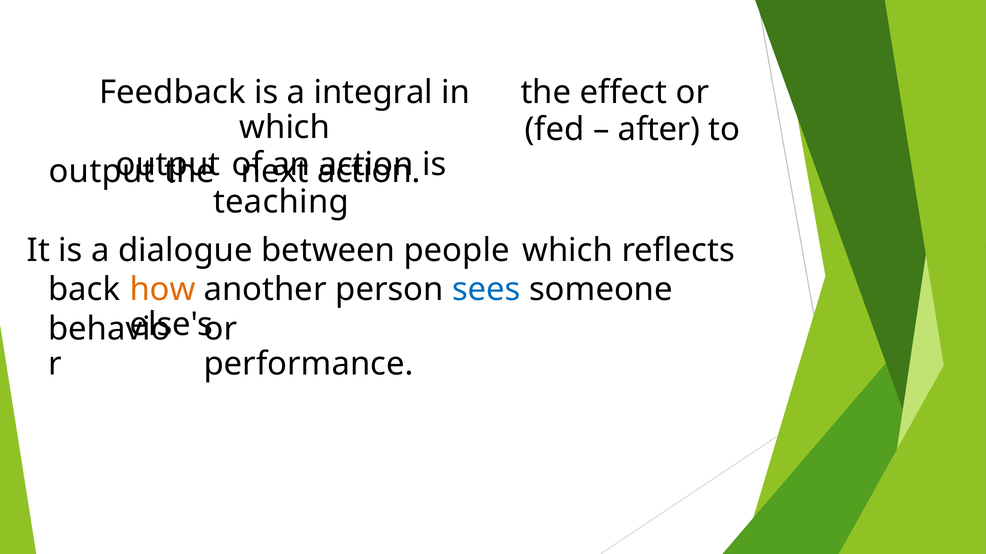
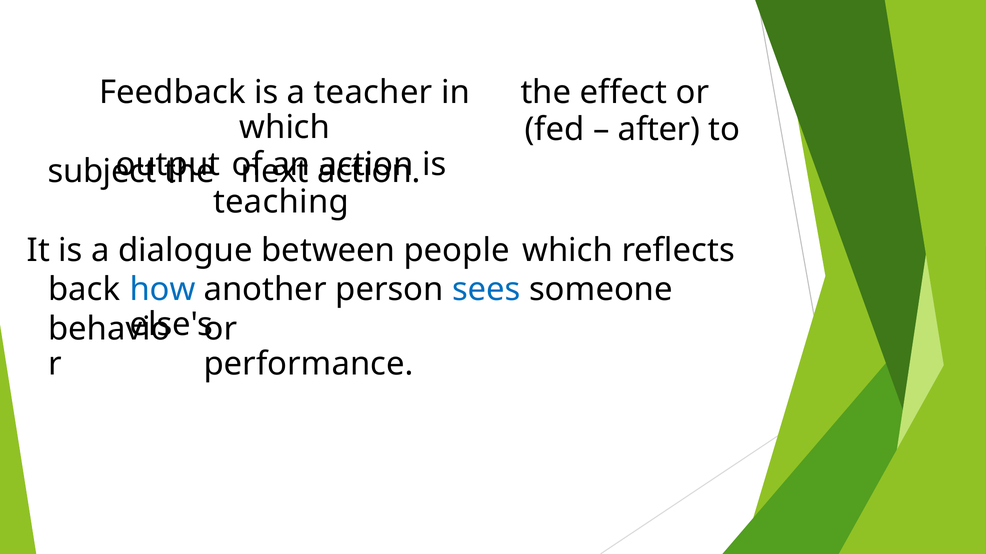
integral: integral -> teacher
output at (102, 172): output -> subject
how colour: orange -> blue
